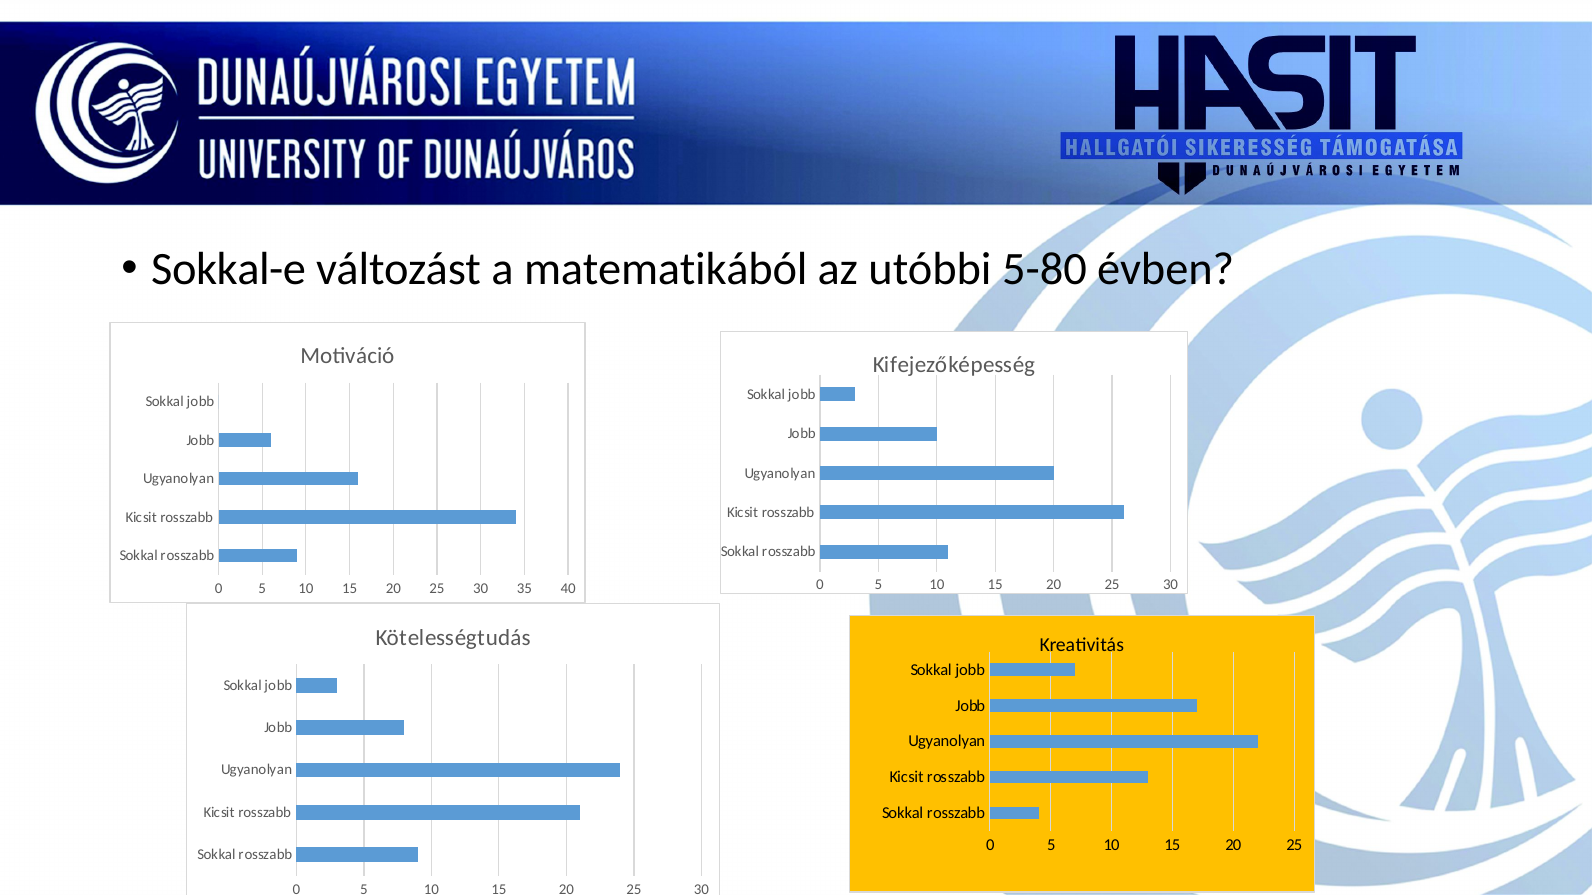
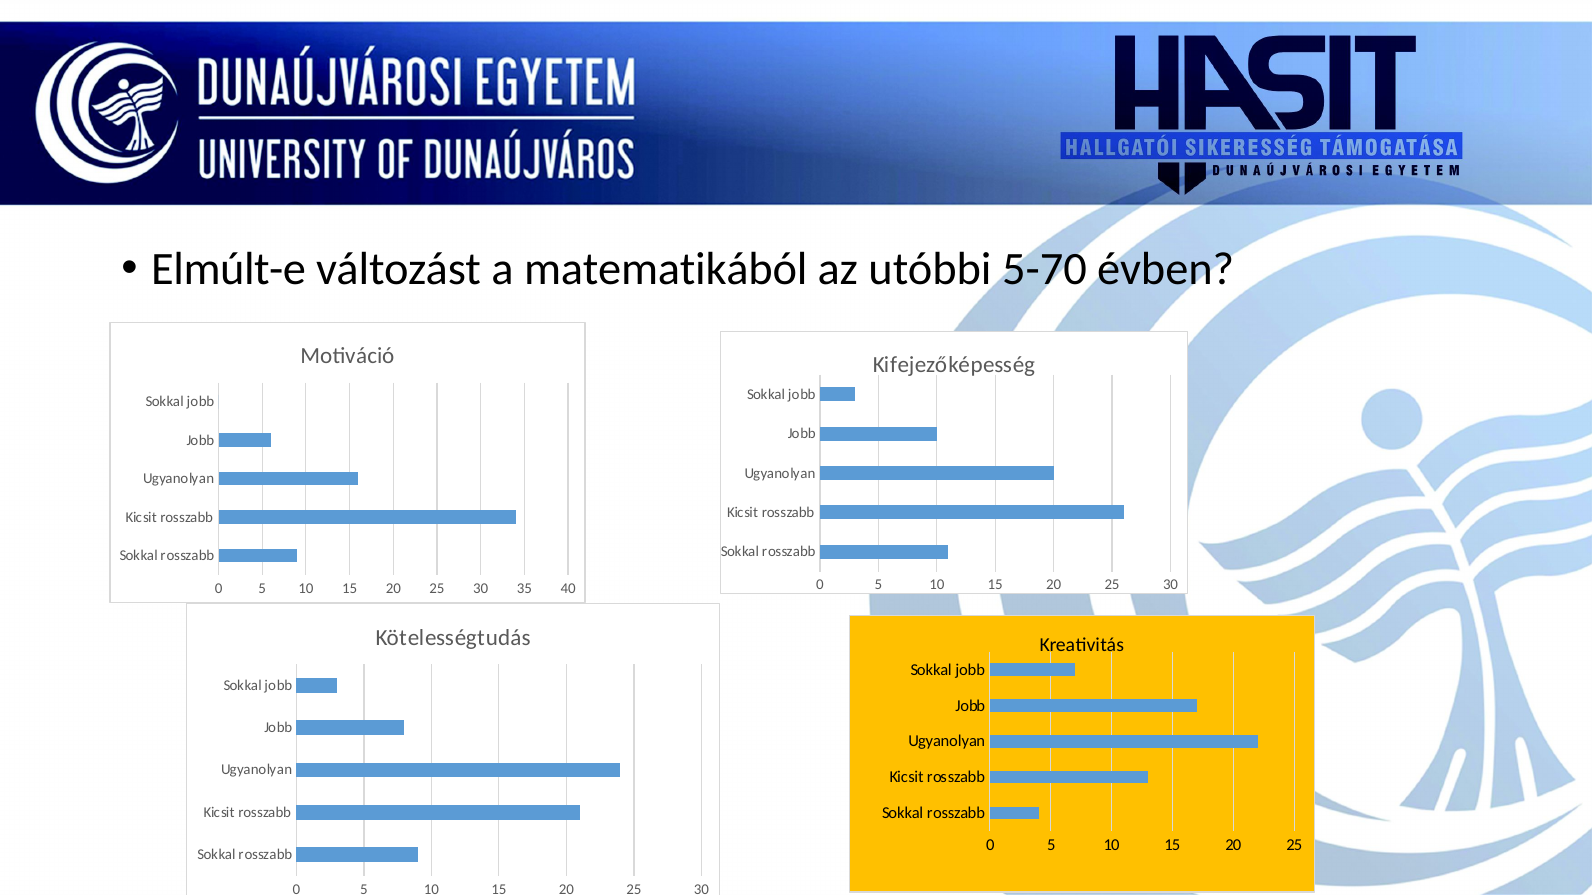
Sokkal-e: Sokkal-e -> Elmúlt-e
5-80: 5-80 -> 5-70
